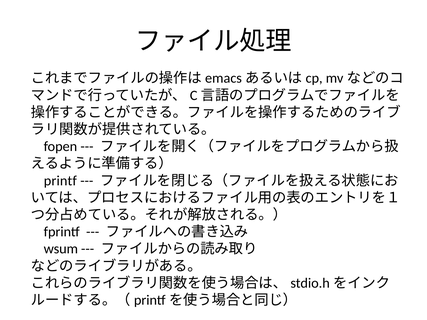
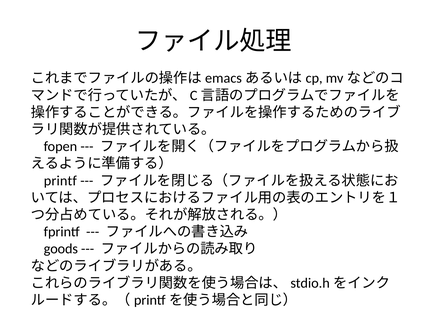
wsum: wsum -> goods
